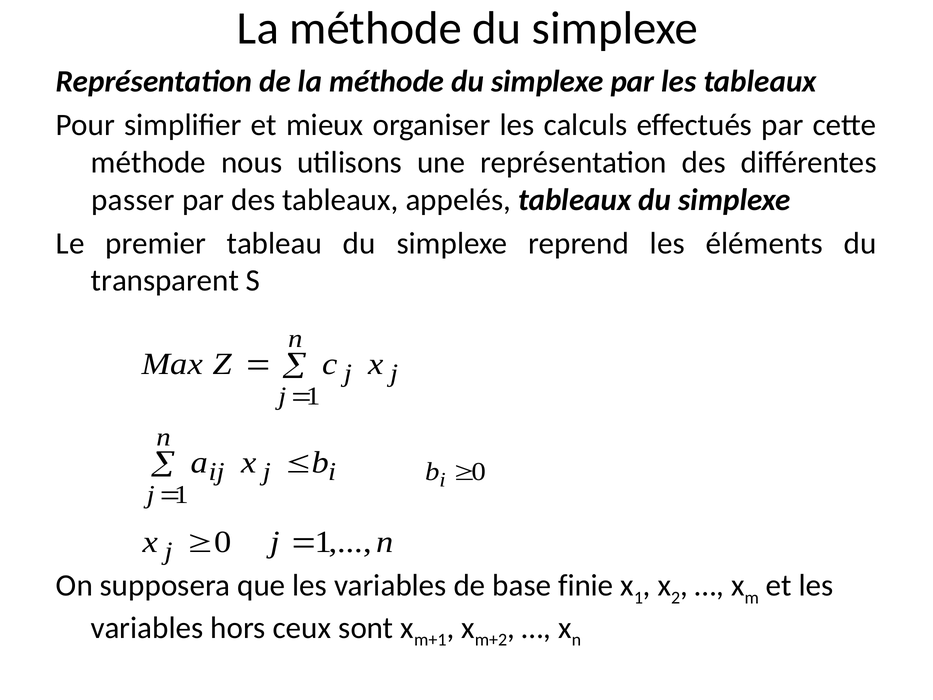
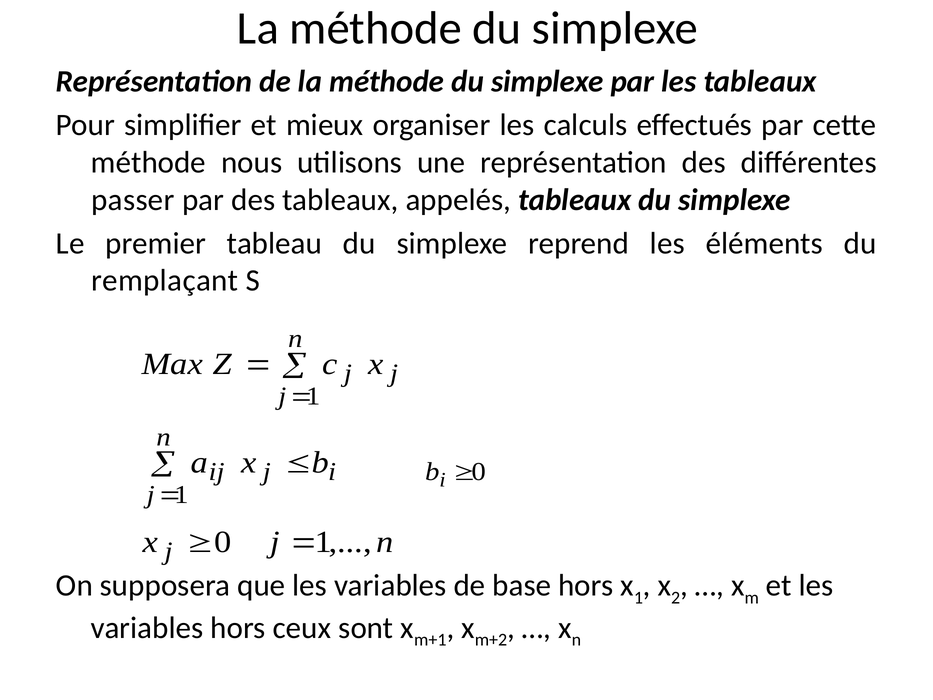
transparent: transparent -> remplaçant
base finie: finie -> hors
